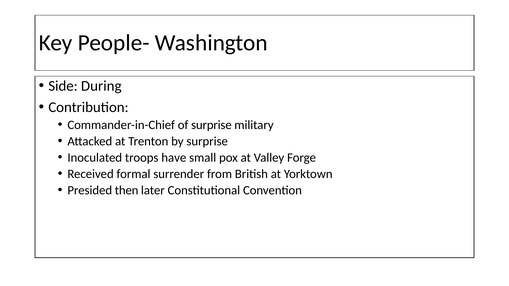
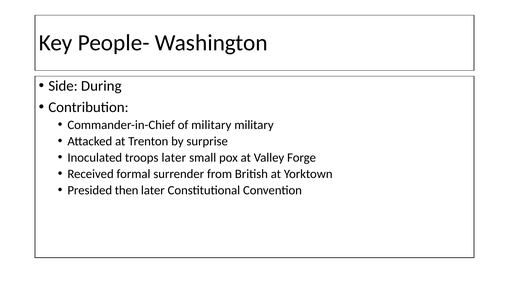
of surprise: surprise -> military
troops have: have -> later
